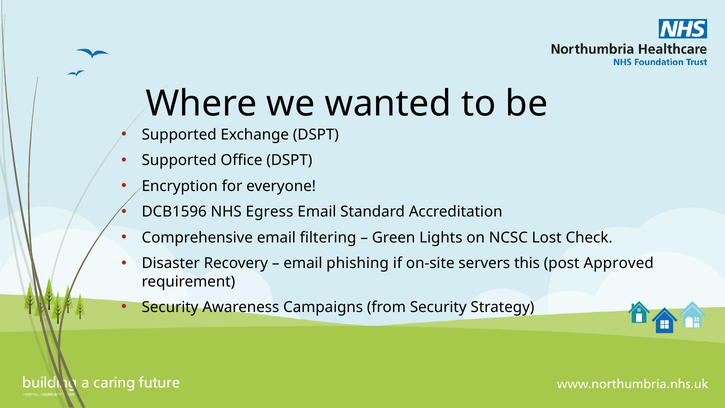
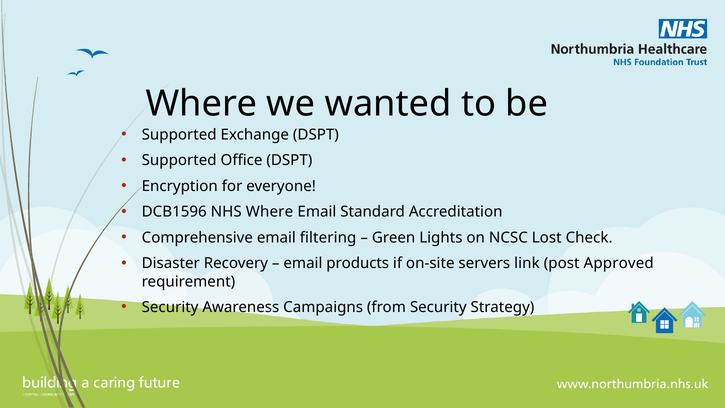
NHS Egress: Egress -> Where
phishing: phishing -> products
this: this -> link
